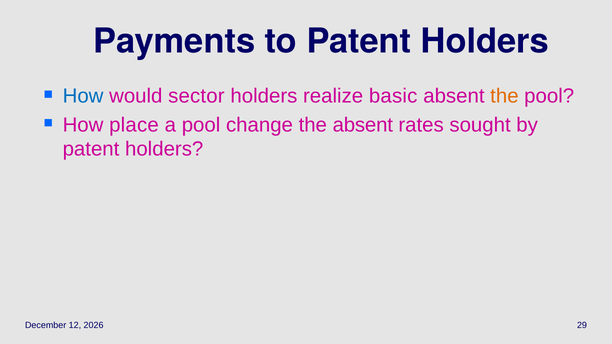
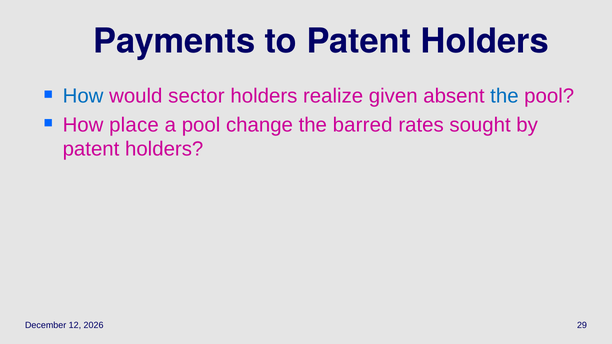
basic: basic -> given
the at (504, 96) colour: orange -> blue
the absent: absent -> barred
